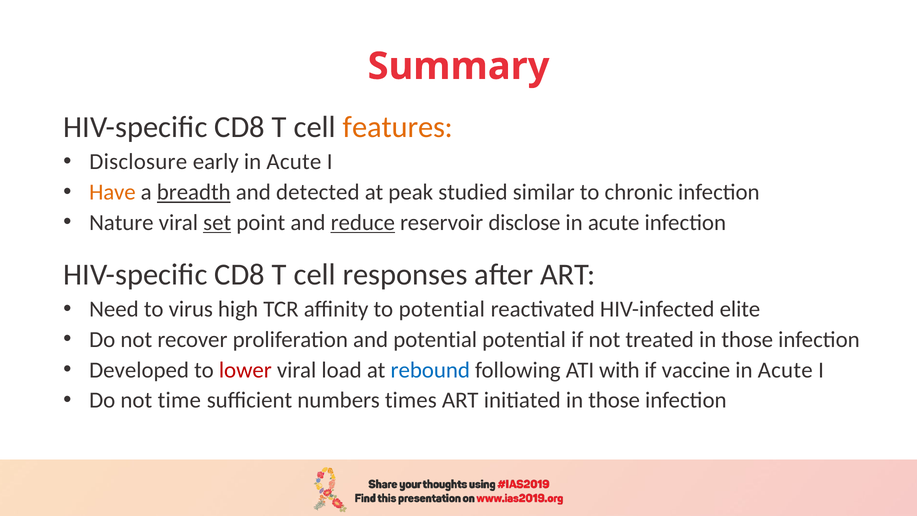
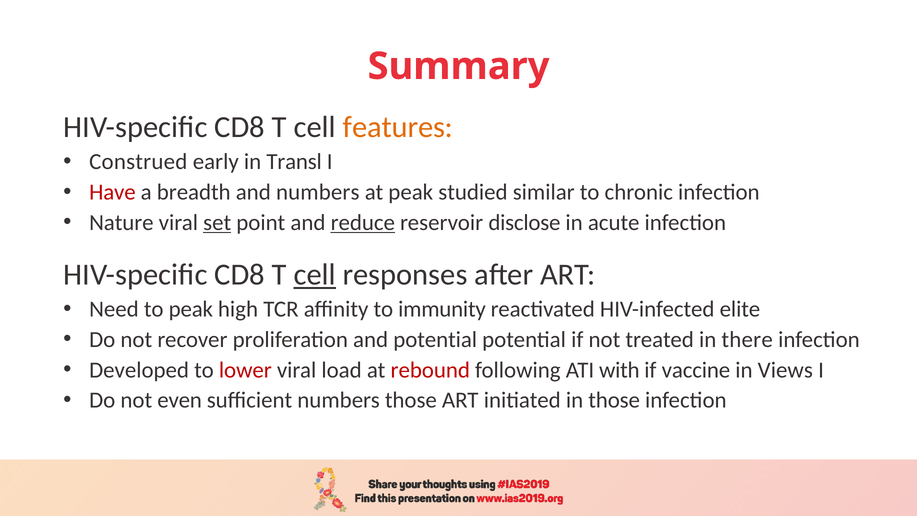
Disclosure: Disclosure -> Construed
early in Acute: Acute -> Transl
Have colour: orange -> red
breadth underline: present -> none
and detected: detected -> numbers
cell at (315, 275) underline: none -> present
to virus: virus -> peak
to potential: potential -> immunity
treated in those: those -> there
rebound colour: blue -> red
Acute at (785, 370): Acute -> Views
time: time -> even
numbers times: times -> those
